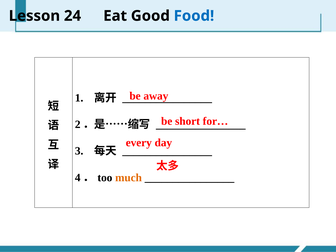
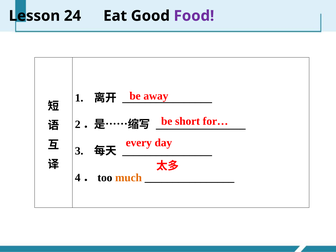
Food colour: blue -> purple
